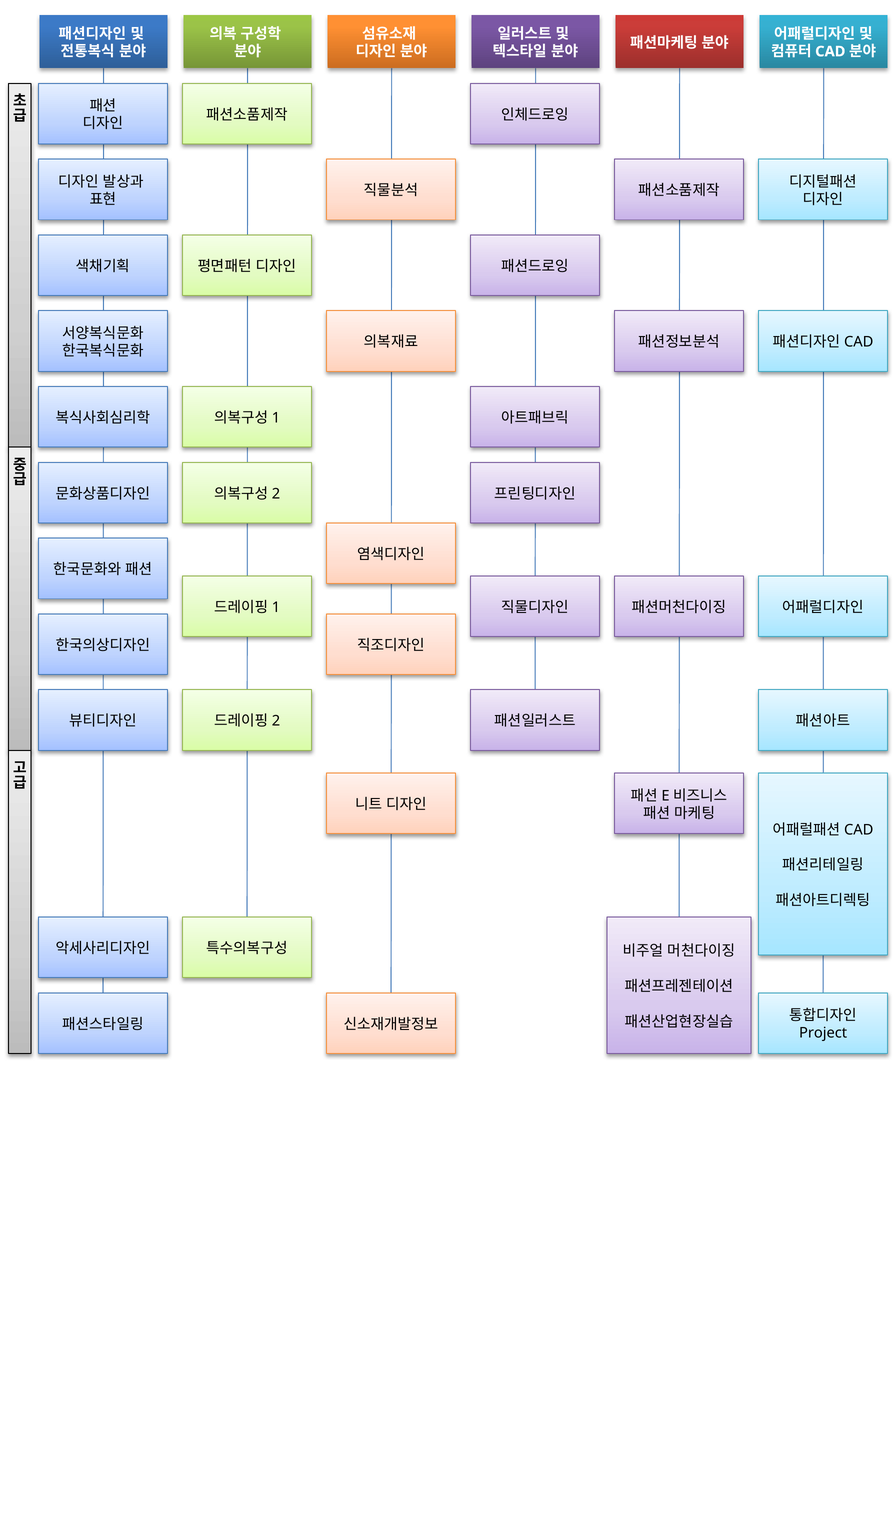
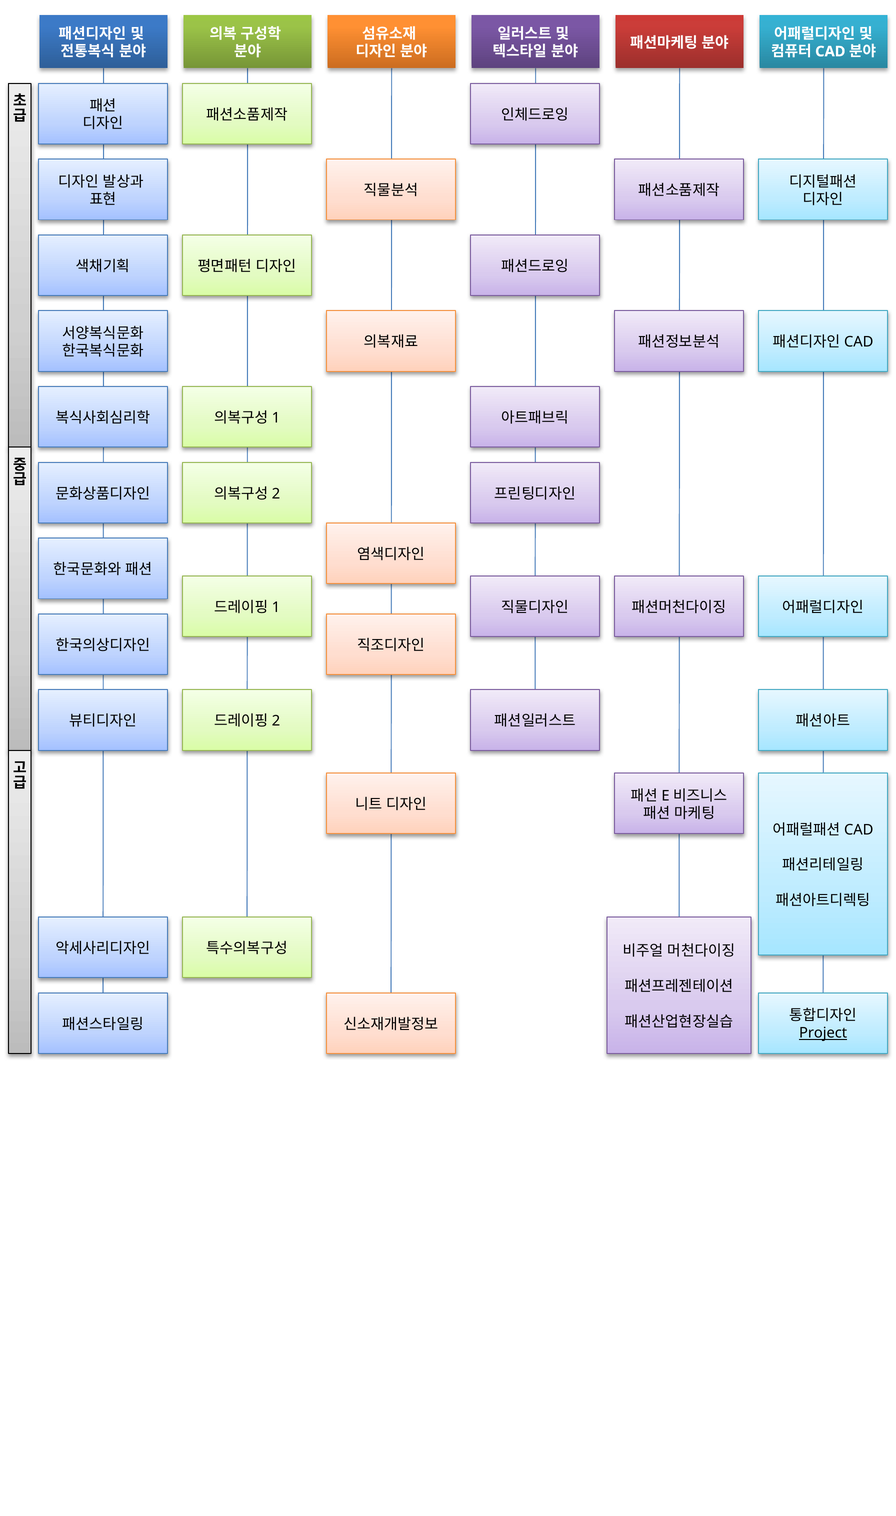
Project underline: none -> present
